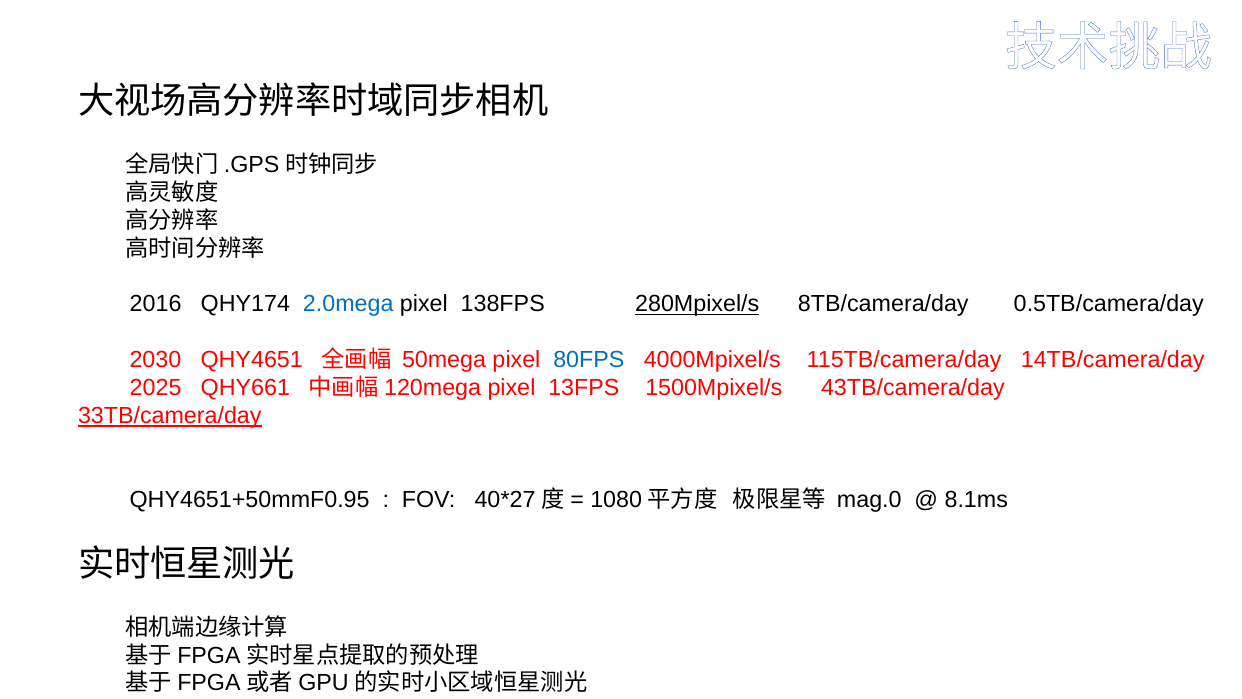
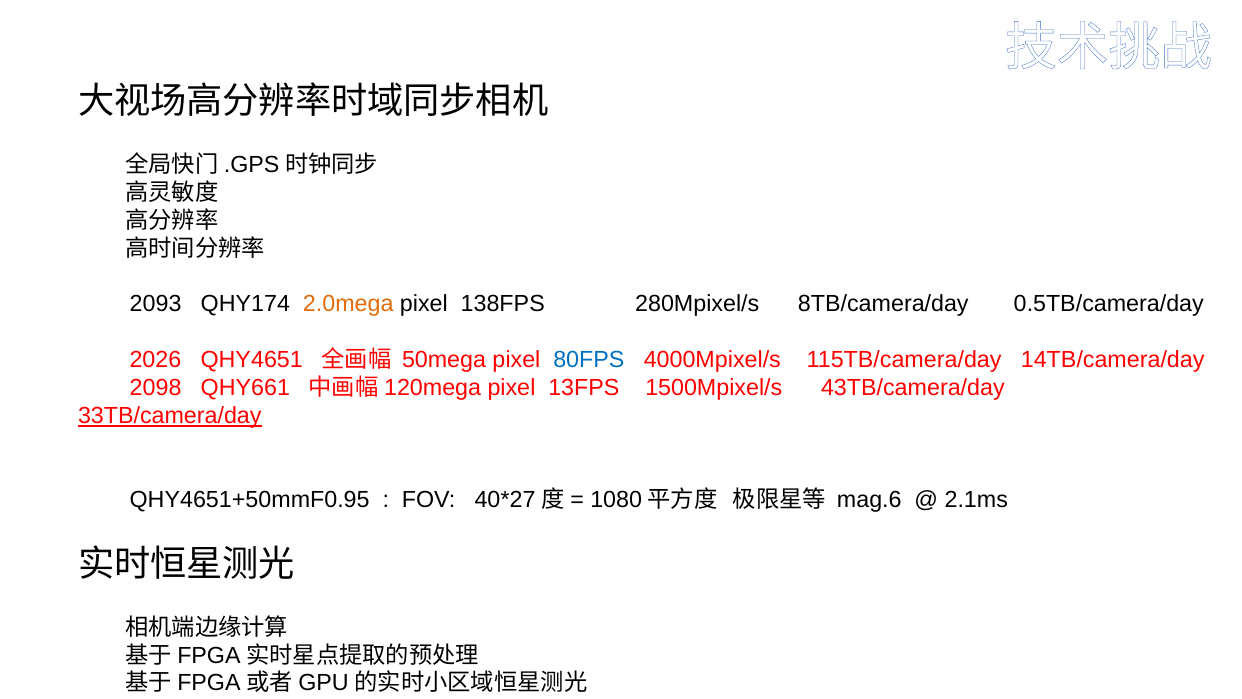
2016: 2016 -> 2093
2.0mega colour: blue -> orange
280Mpixel/s underline: present -> none
2030: 2030 -> 2026
2025: 2025 -> 2098
mag.0: mag.0 -> mag.6
8.1ms: 8.1ms -> 2.1ms
